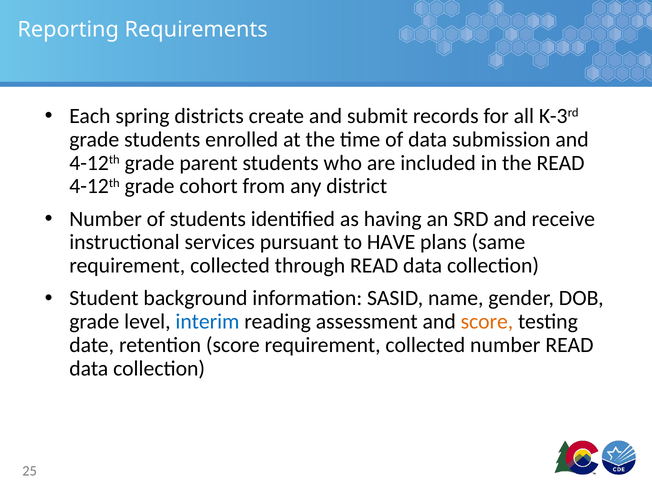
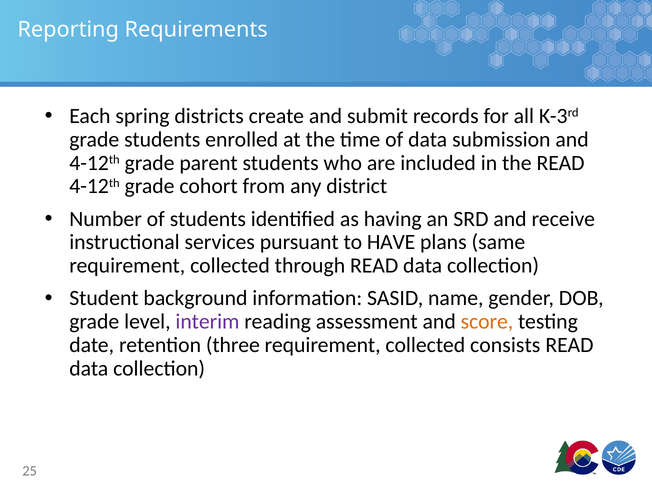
interim colour: blue -> purple
retention score: score -> three
collected number: number -> consists
